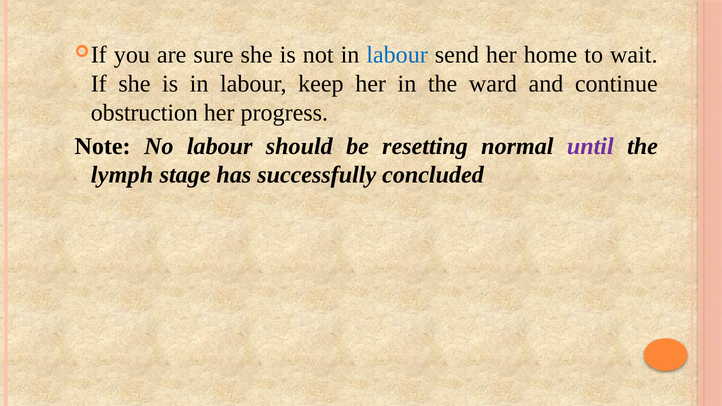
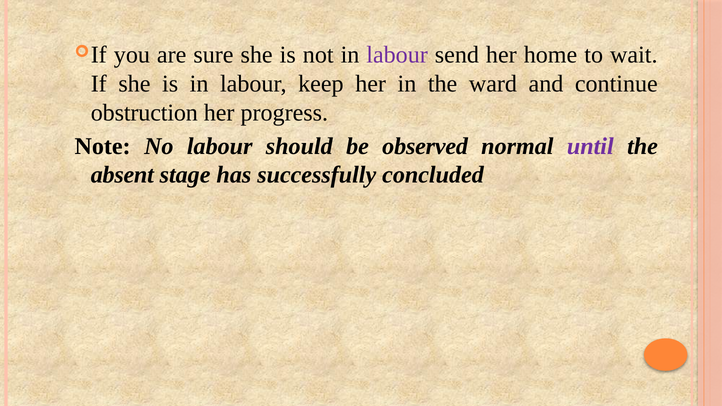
labour at (397, 55) colour: blue -> purple
resetting: resetting -> observed
lymph: lymph -> absent
